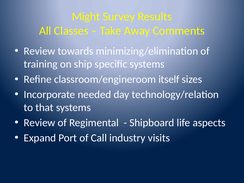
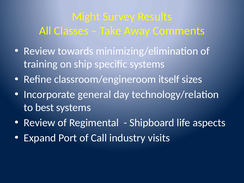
needed: needed -> general
that: that -> best
